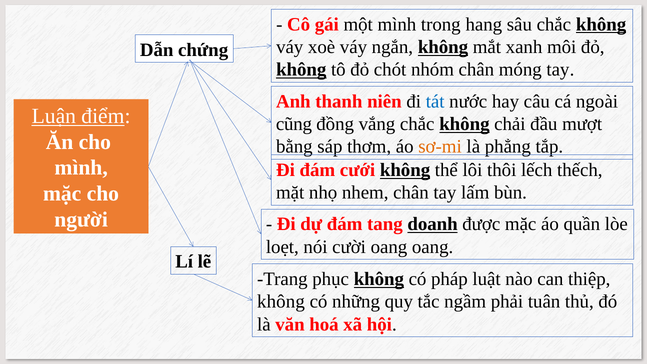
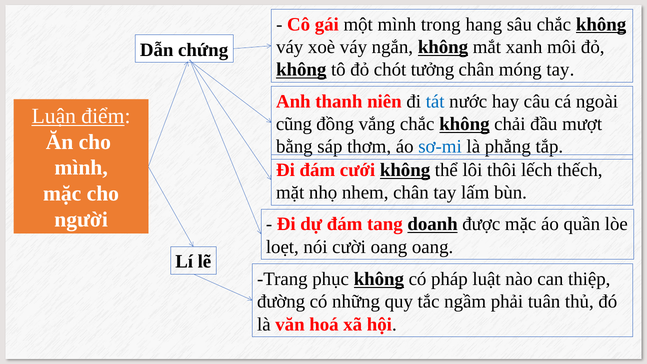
nhóm: nhóm -> tưởng
sơ-mi colour: orange -> blue
không at (281, 302): không -> đường
